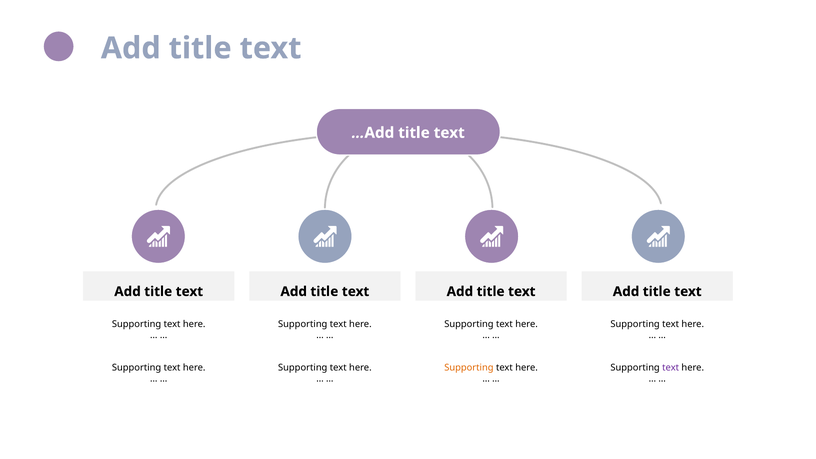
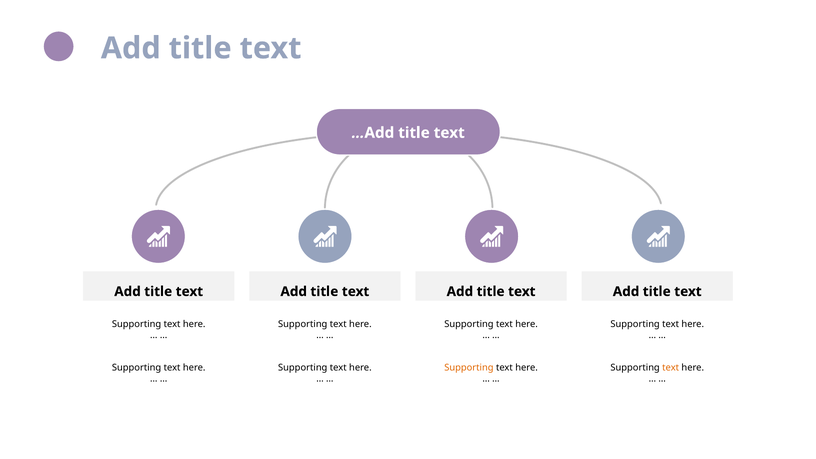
text at (671, 368) colour: purple -> orange
